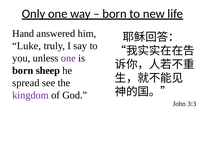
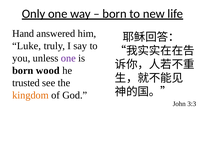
sheep: sheep -> wood
spread: spread -> trusted
kingdom colour: purple -> orange
